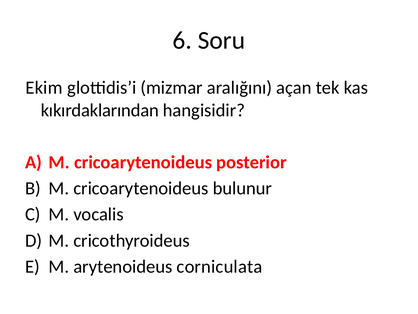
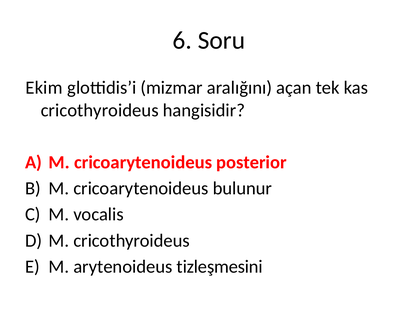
kıkırdaklarından at (100, 110): kıkırdaklarından -> cricothyroideus
corniculata: corniculata -> tizleşmesini
